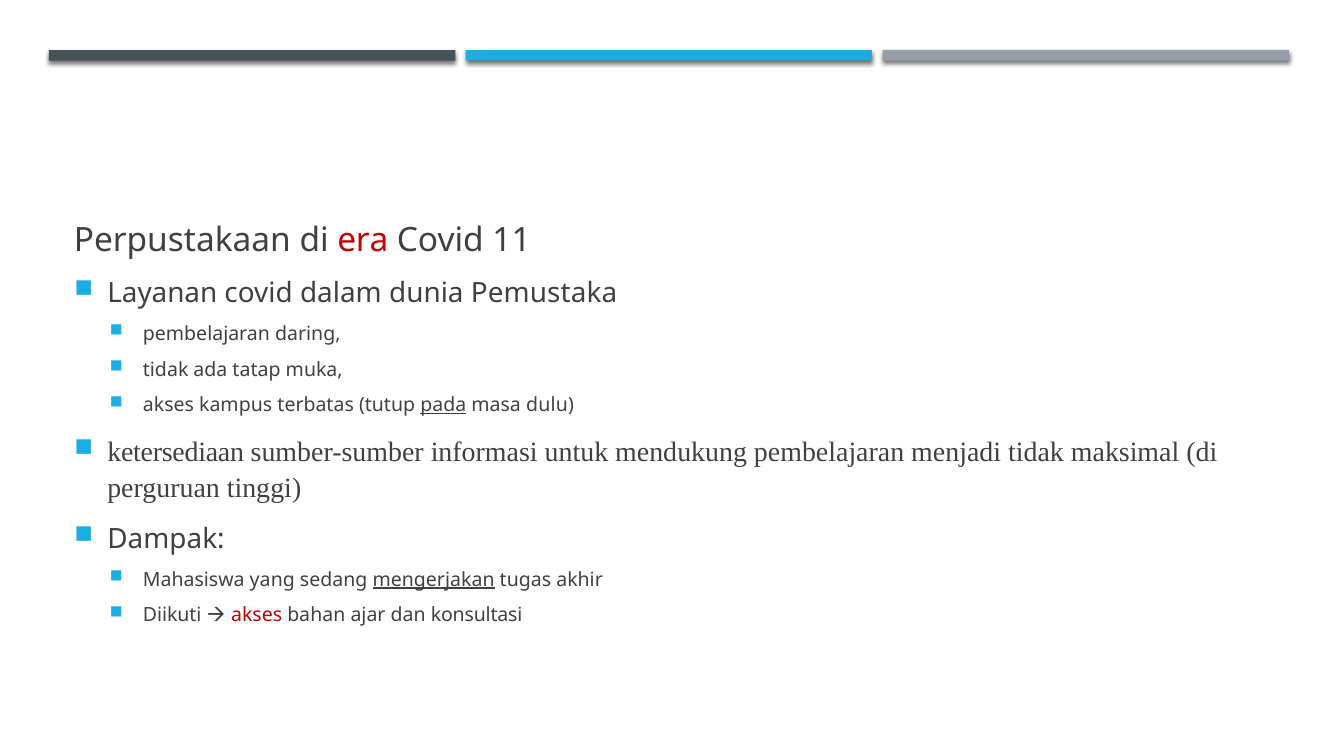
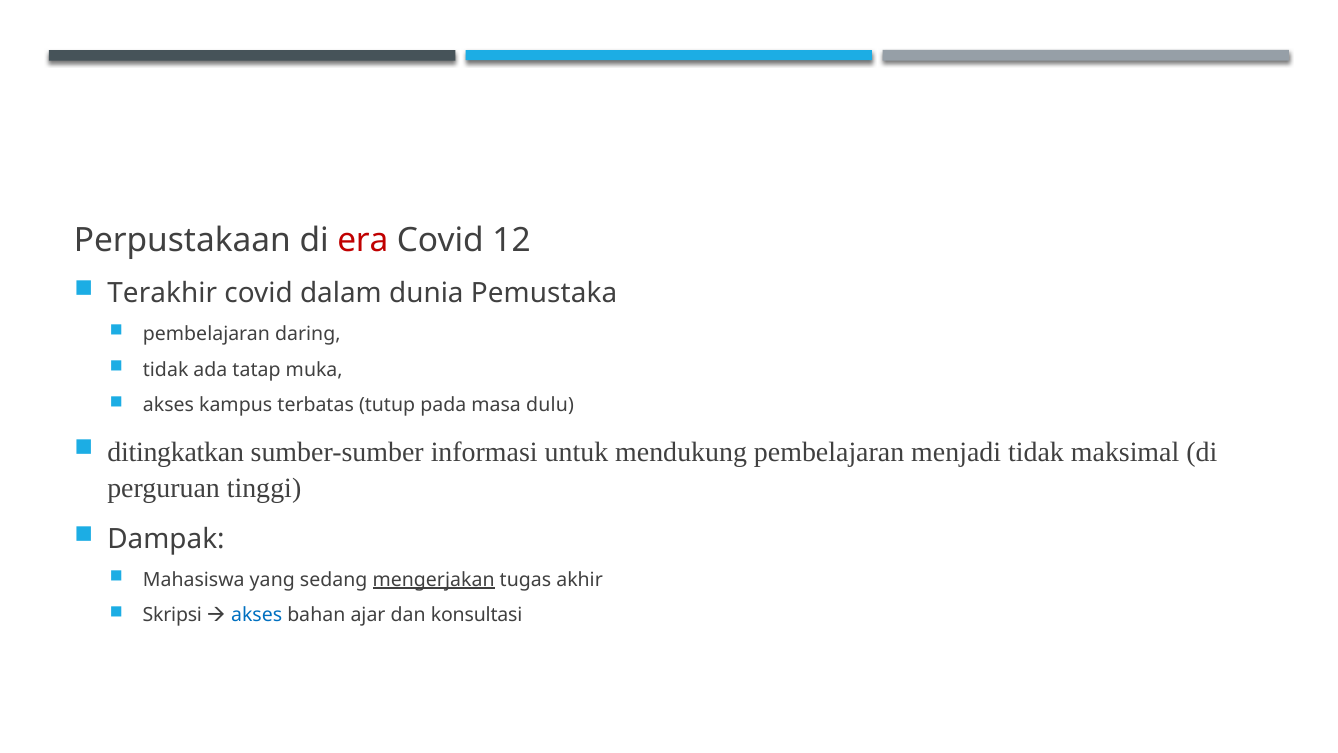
11: 11 -> 12
Layanan: Layanan -> Terakhir
pada underline: present -> none
ketersediaan: ketersediaan -> ditingkatkan
Diikuti: Diikuti -> Skripsi
akses at (257, 615) colour: red -> blue
